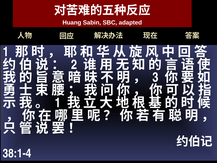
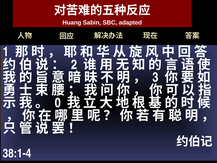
1 at (58, 103): 1 -> 0
